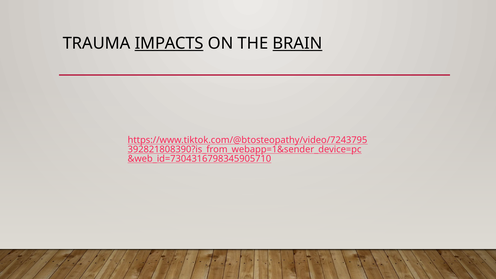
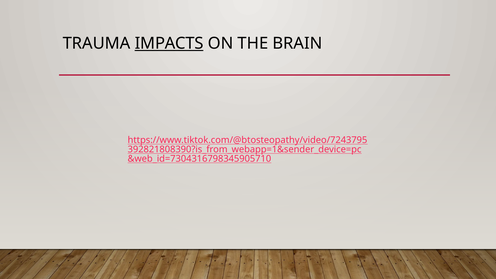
BRAIN underline: present -> none
